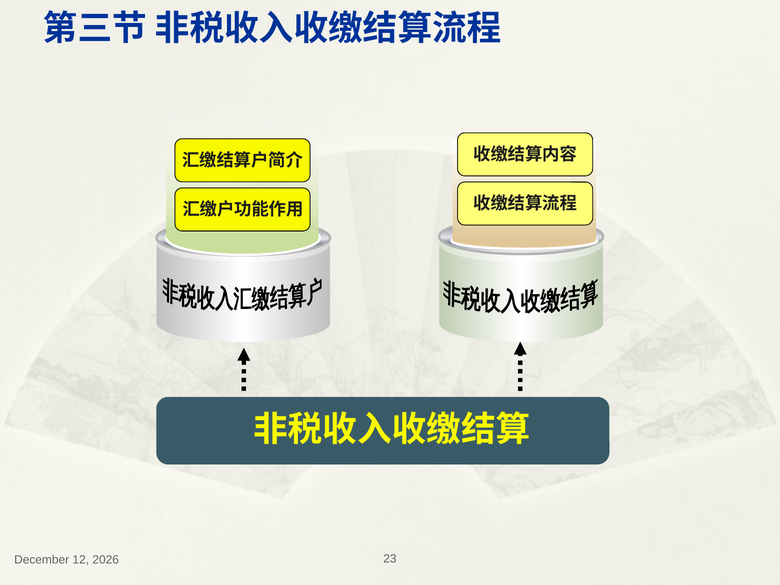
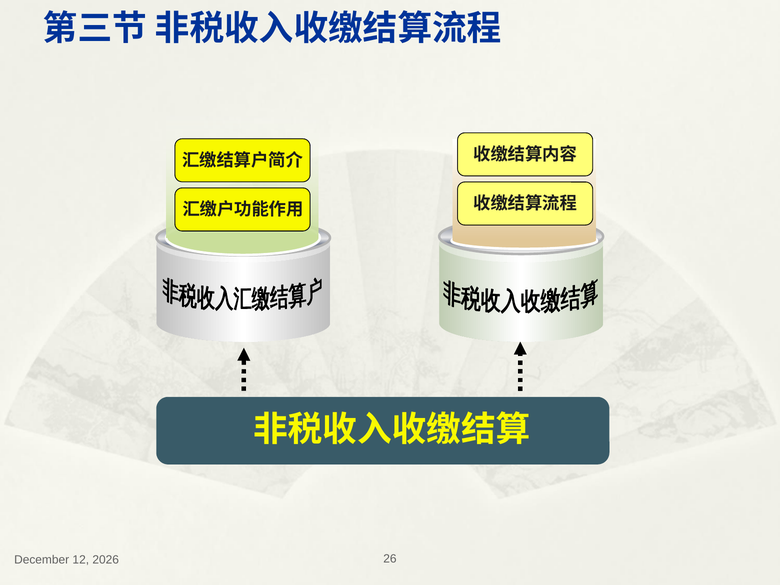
23: 23 -> 26
